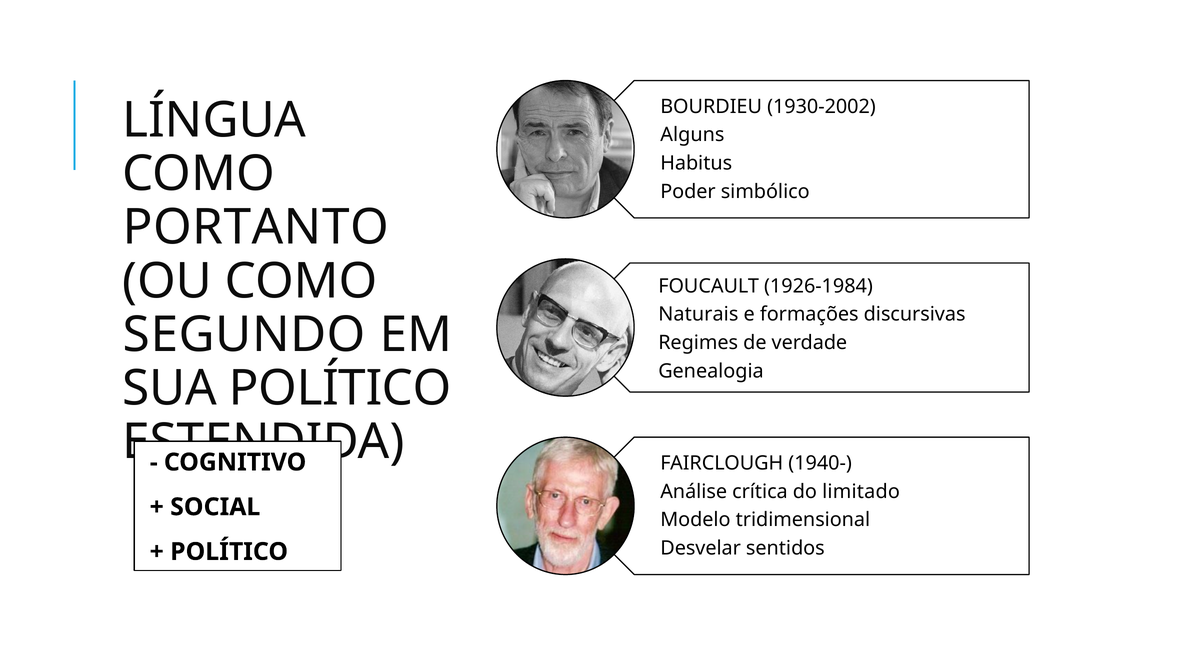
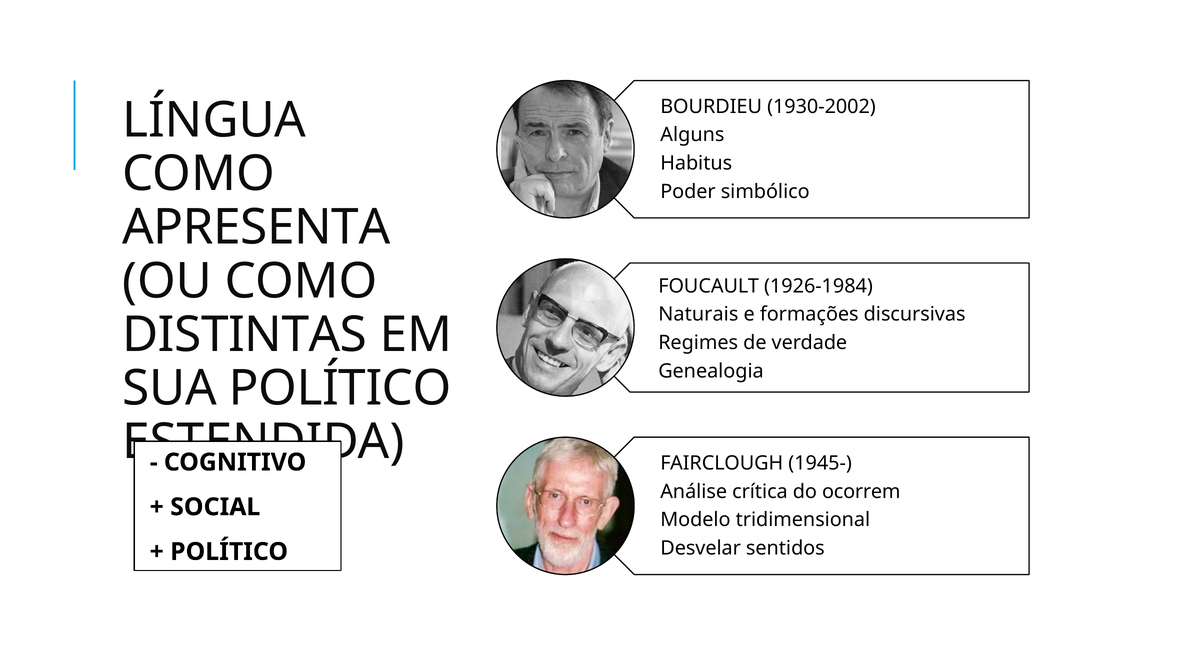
PORTANTO: PORTANTO -> APRESENTA
SEGUNDO: SEGUNDO -> DISTINTAS
1940-: 1940- -> 1945-
limitado: limitado -> ocorrem
